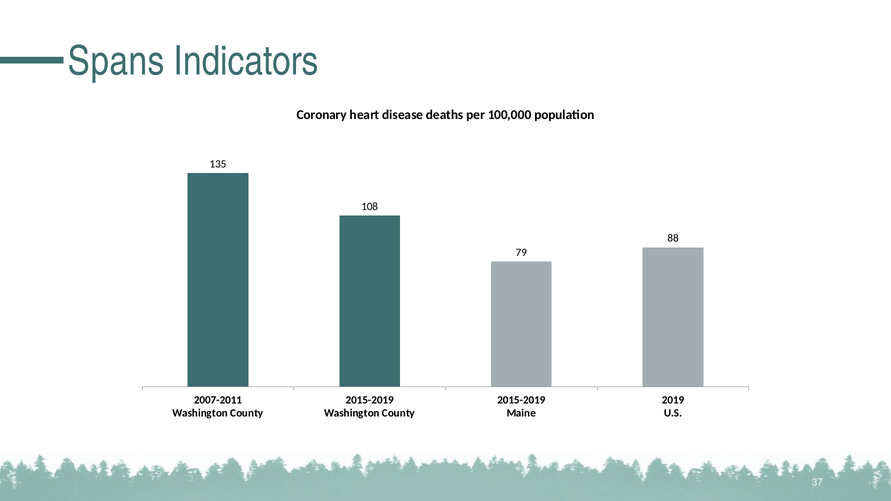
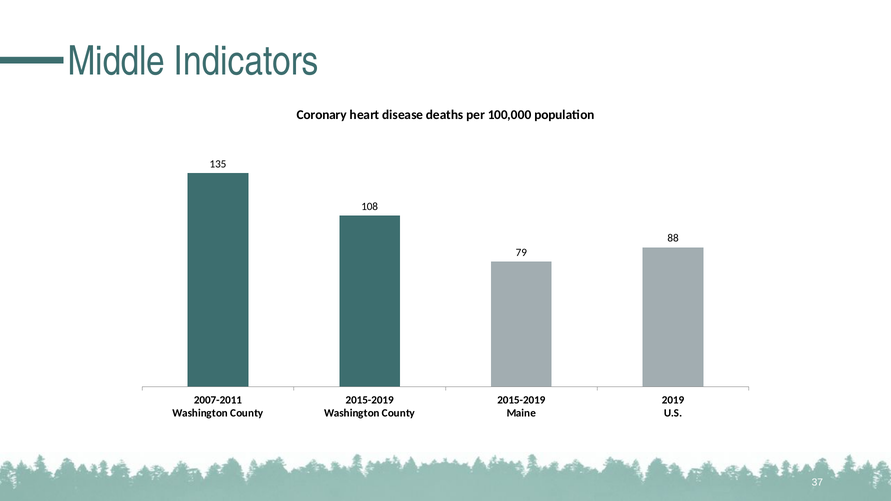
Spans: Spans -> Middle
